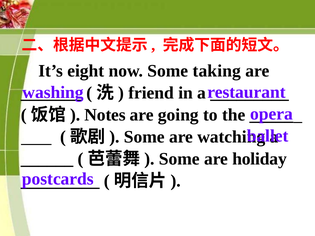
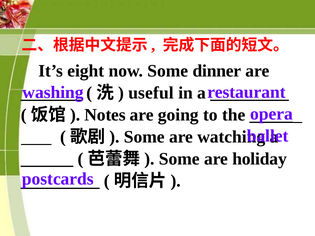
taking: taking -> dinner
friend: friend -> useful
